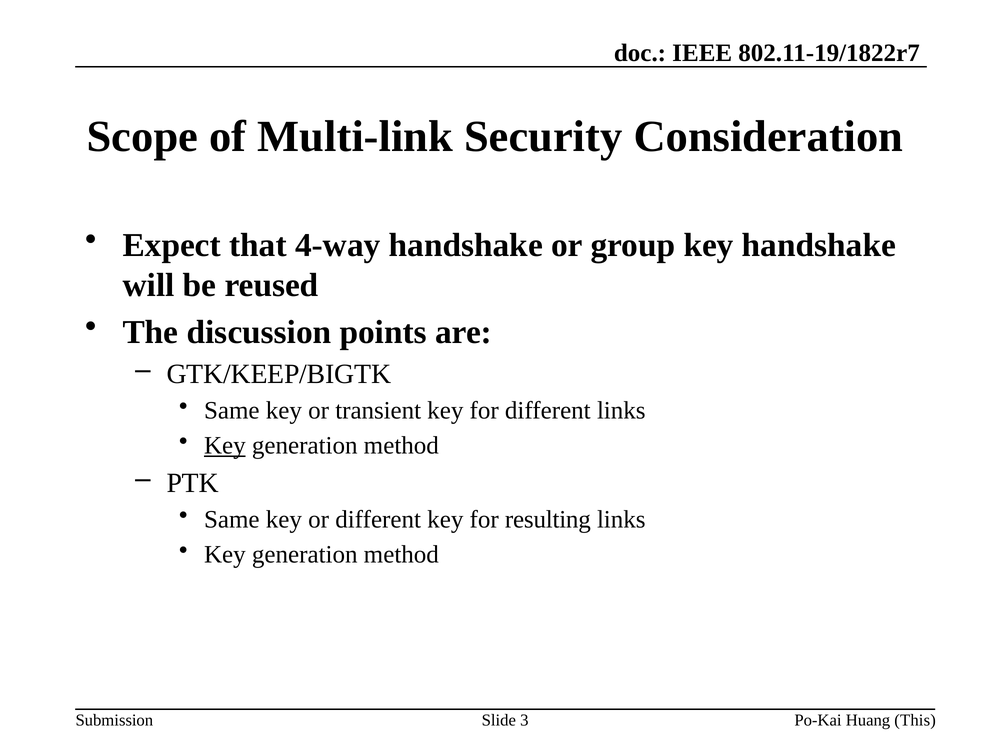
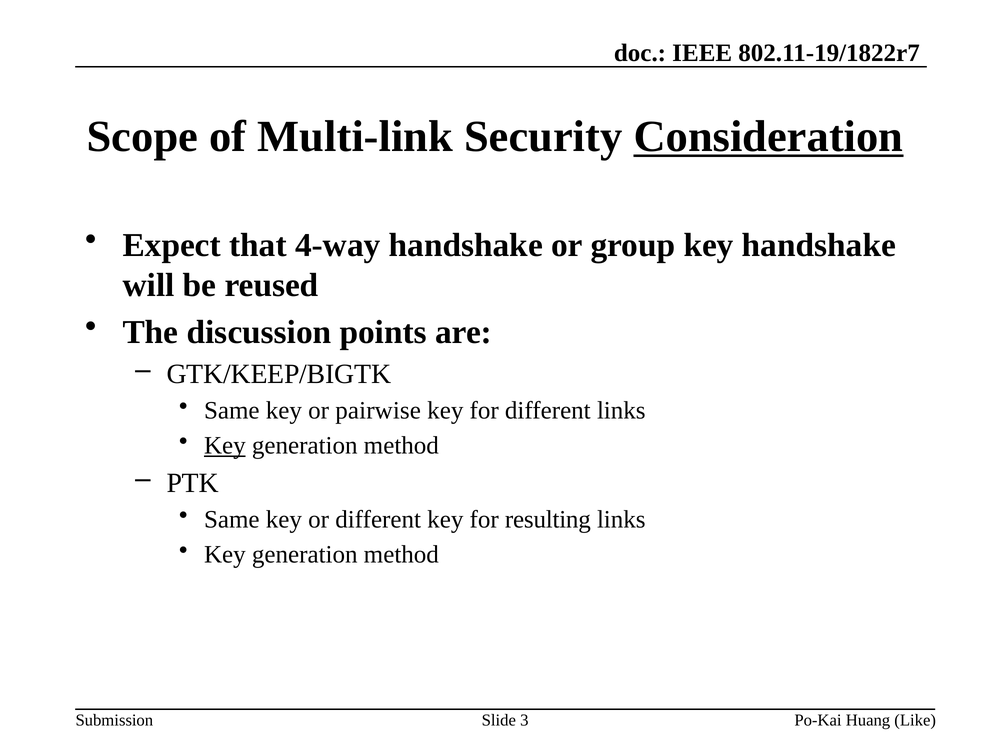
Consideration underline: none -> present
transient: transient -> pairwise
This: This -> Like
